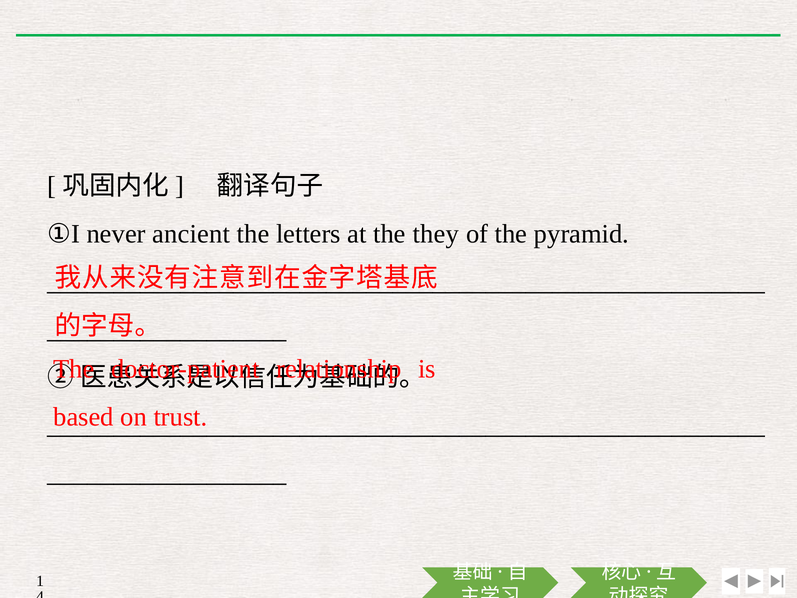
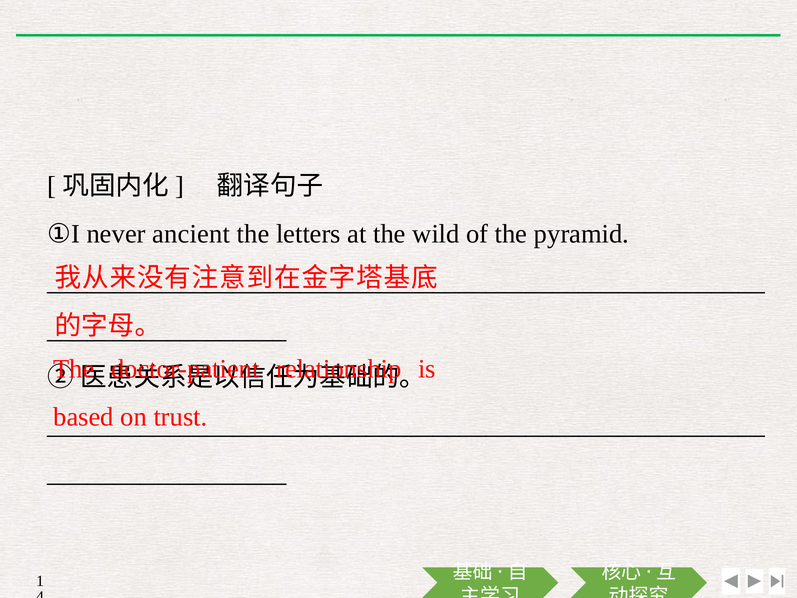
they: they -> wild
